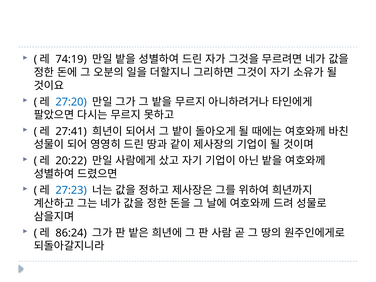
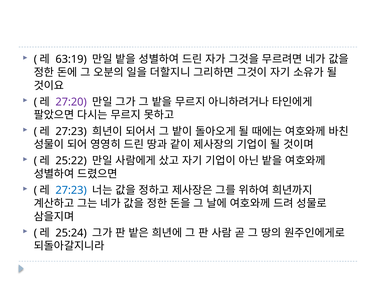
74:19: 74:19 -> 63:19
27:20 colour: blue -> purple
27:41 at (71, 131): 27:41 -> 27:23
20:22: 20:22 -> 25:22
86:24: 86:24 -> 25:24
